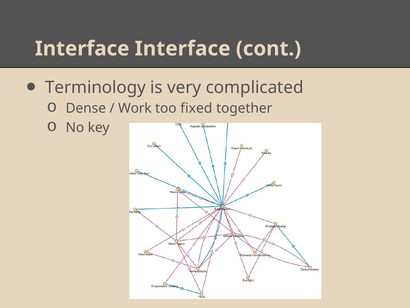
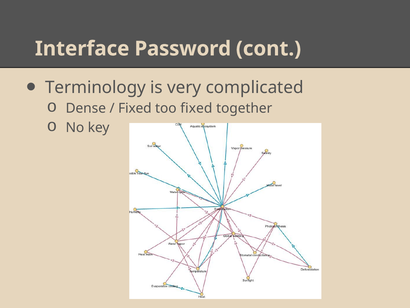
Interface Interface: Interface -> Password
Work at (135, 108): Work -> Fixed
